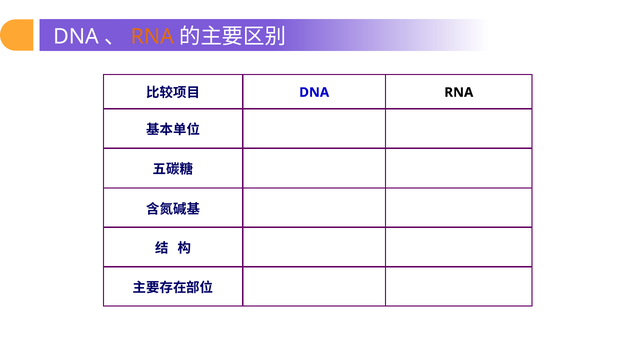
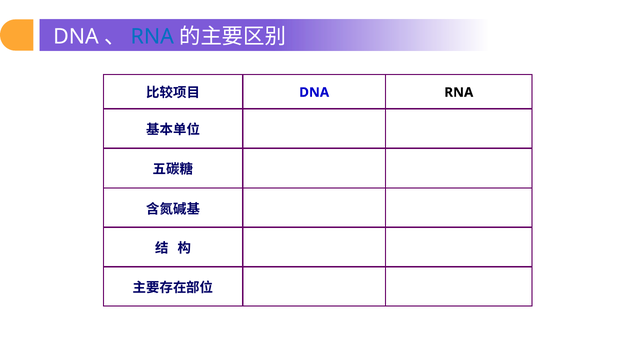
RNA at (152, 37) colour: orange -> blue
